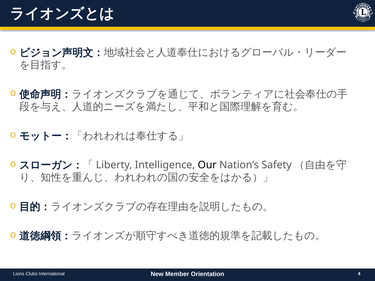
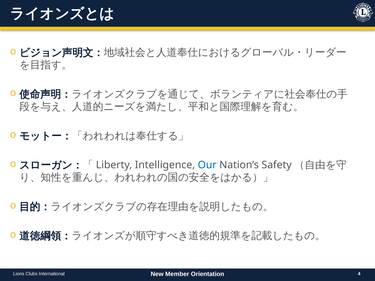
Our colour: black -> blue
